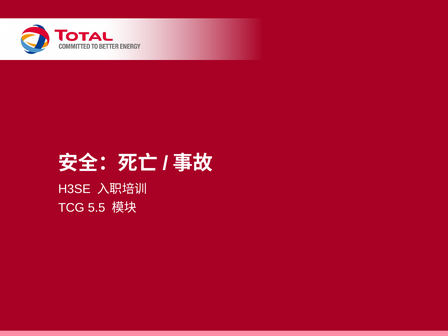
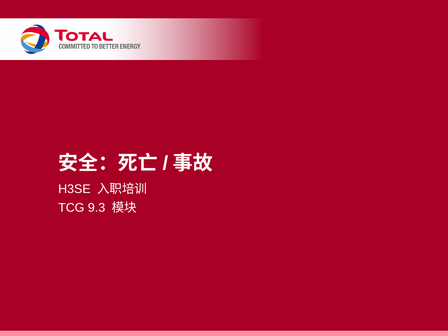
5.5: 5.5 -> 9.3
